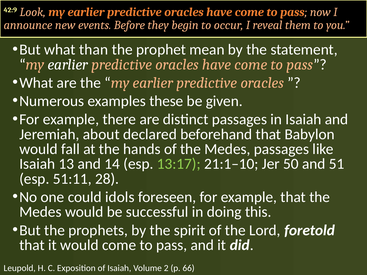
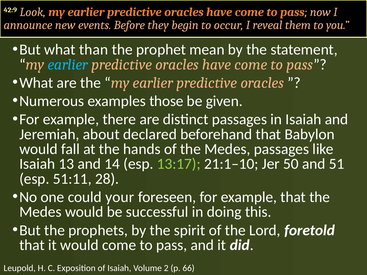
earlier at (68, 65) colour: white -> light blue
these: these -> those
idols: idols -> your
